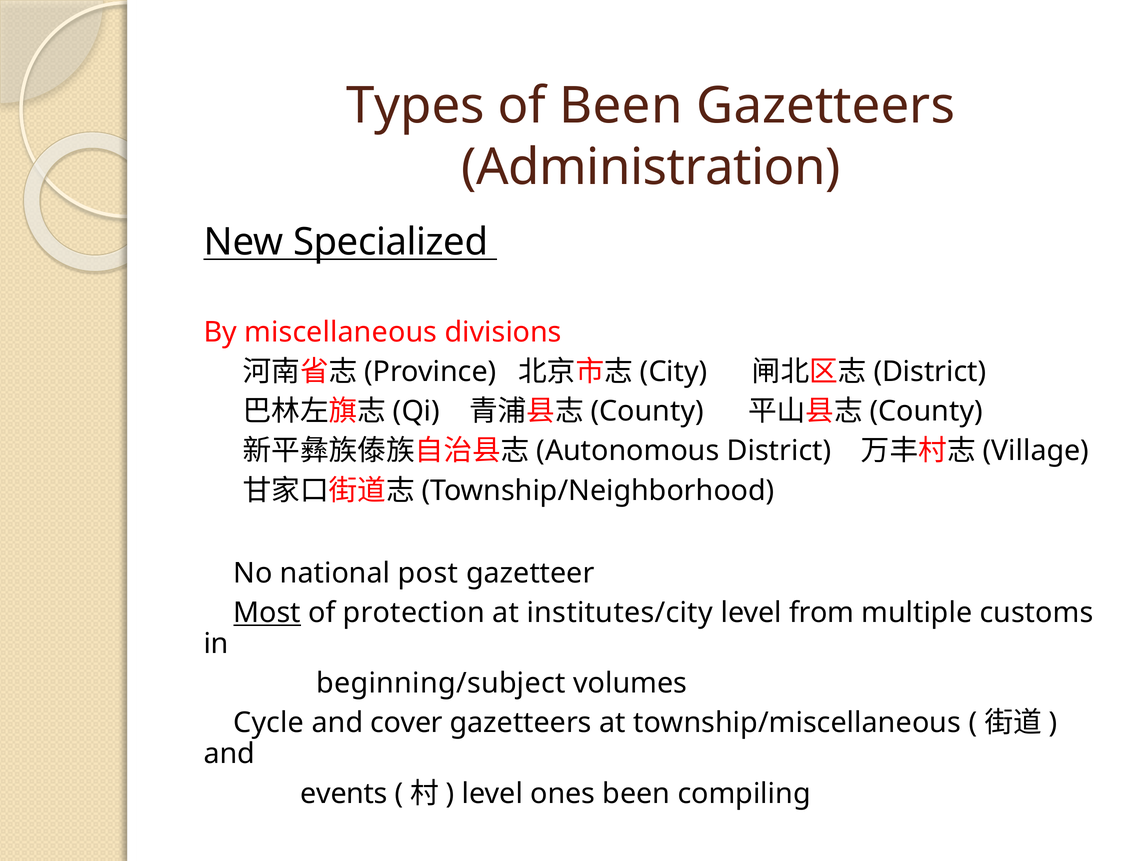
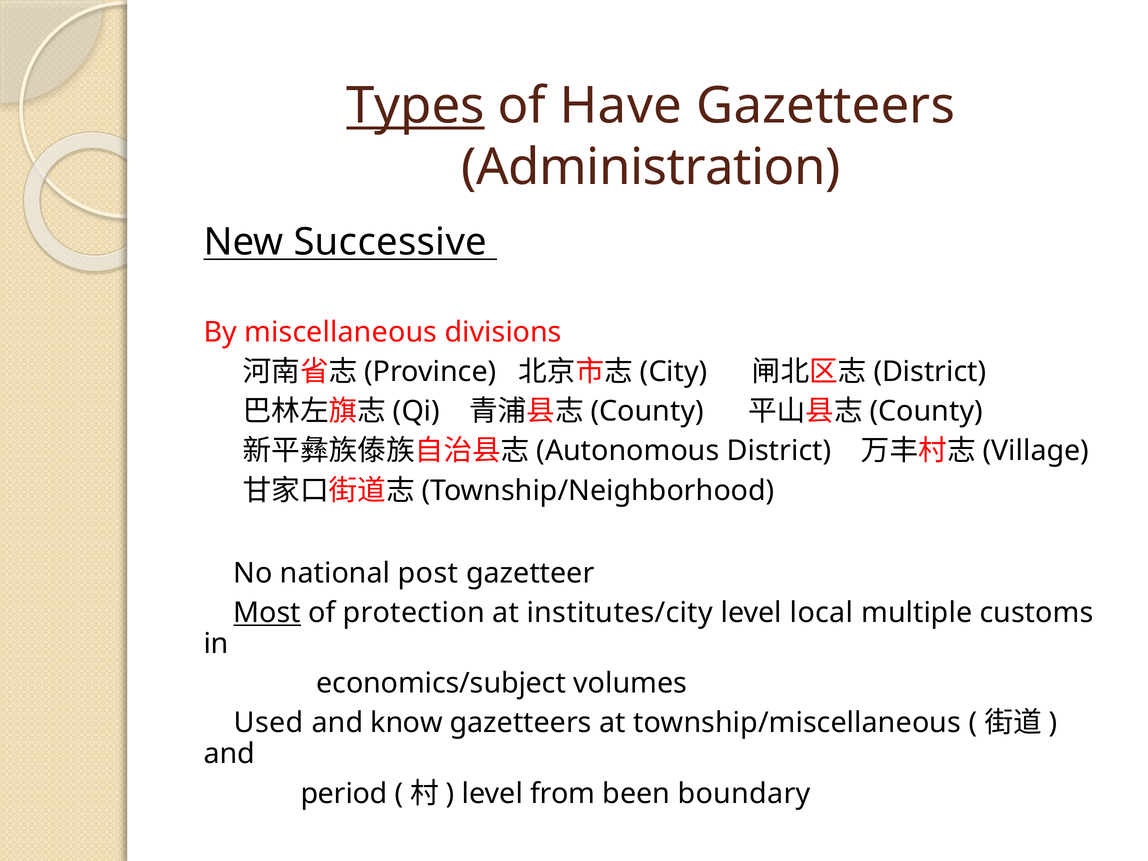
Types underline: none -> present
of Been: Been -> Have
Specialized: Specialized -> Successive
from: from -> local
beginning/subject: beginning/subject -> economics/subject
Cycle: Cycle -> Used
cover: cover -> know
events: events -> period
ones: ones -> from
compiling: compiling -> boundary
